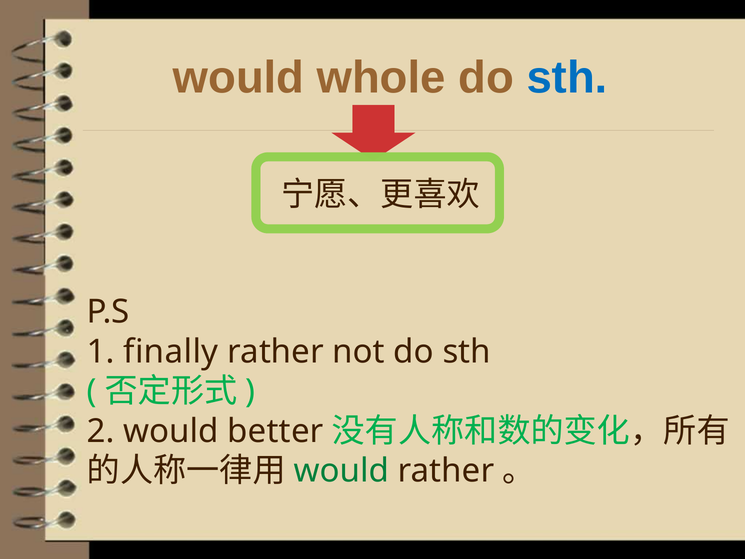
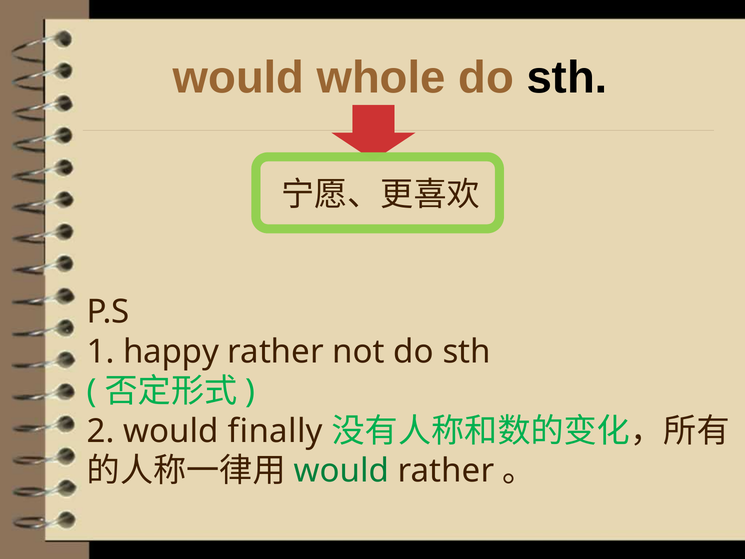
sth at (567, 78) colour: blue -> black
finally: finally -> happy
better: better -> finally
